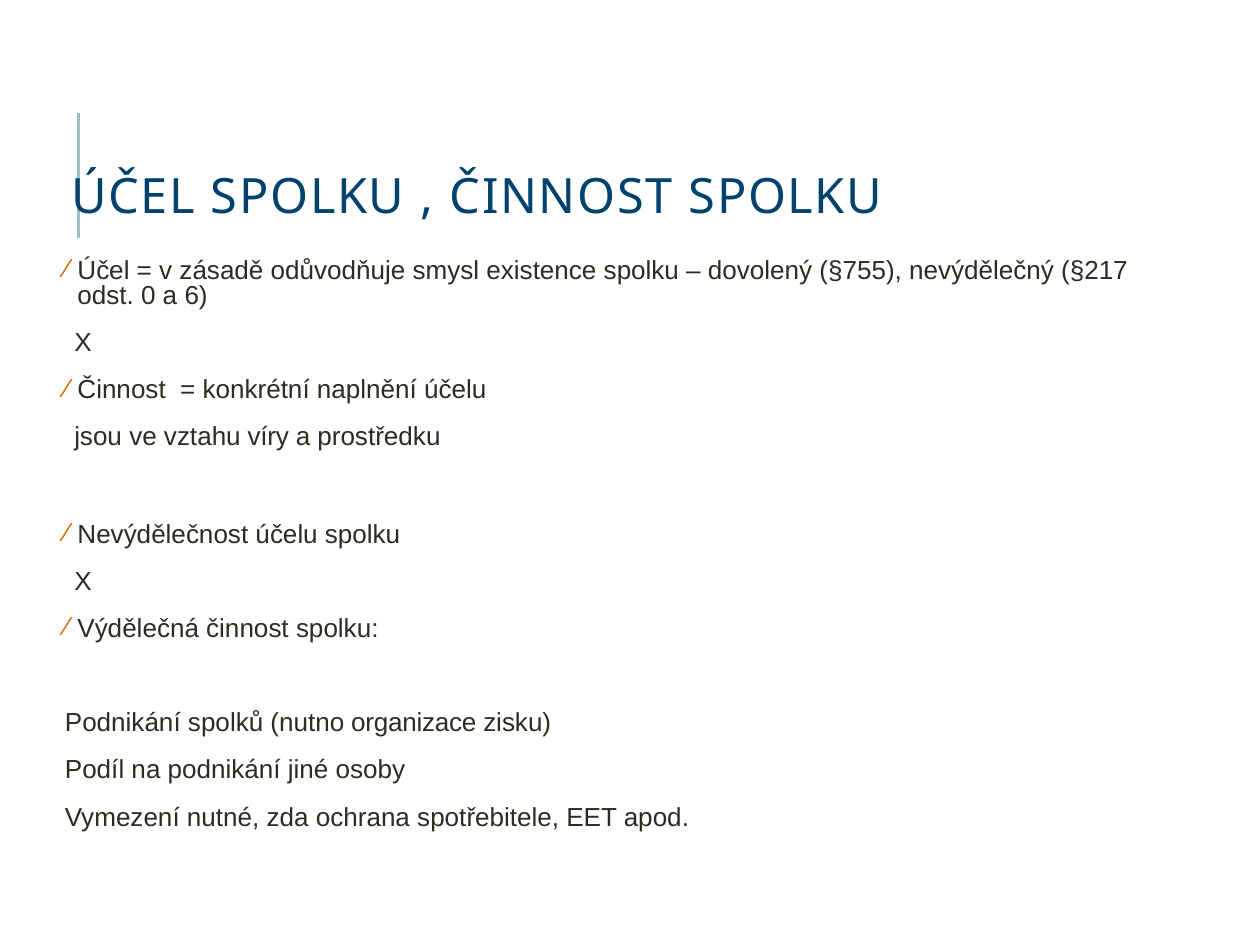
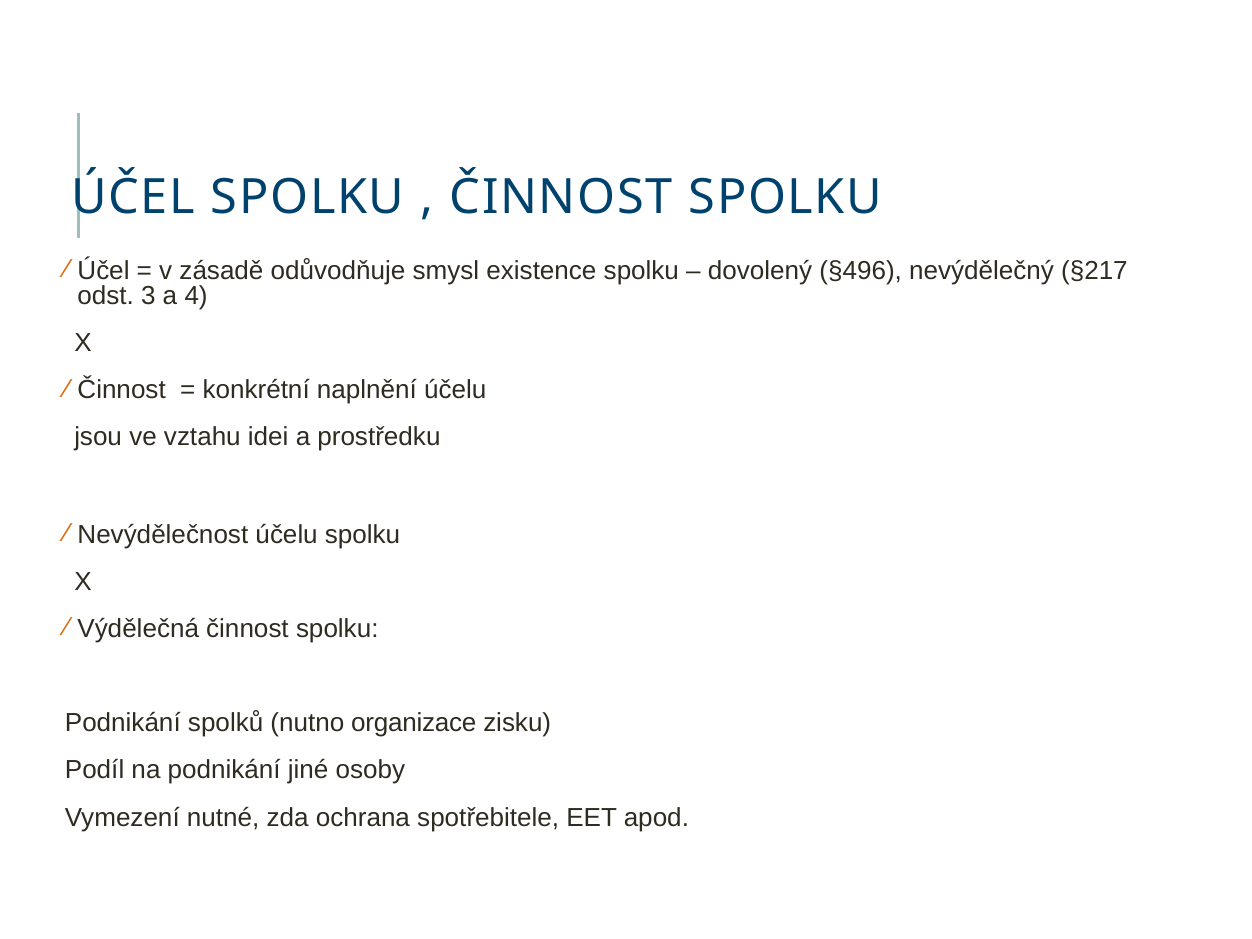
§755: §755 -> §496
0: 0 -> 3
6: 6 -> 4
víry: víry -> idei
